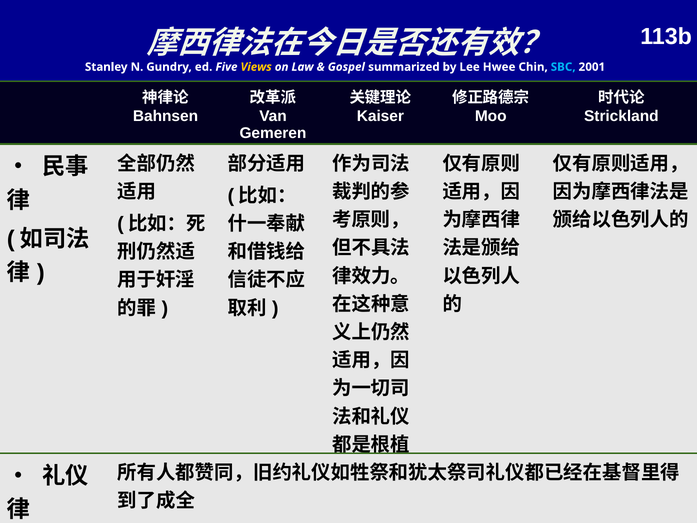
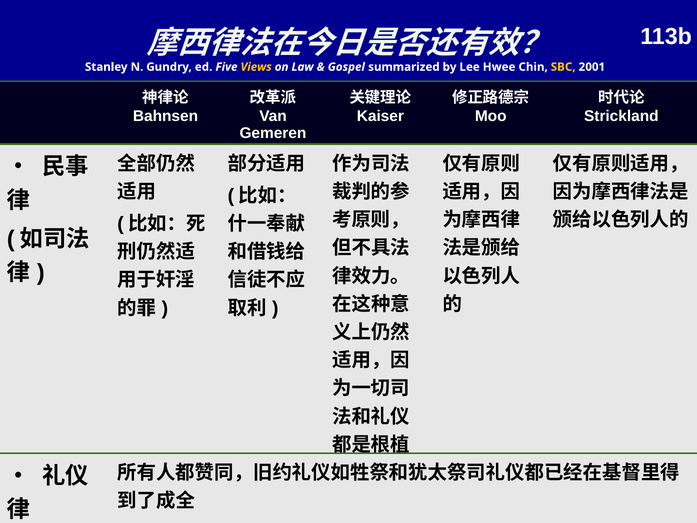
SBC colour: light blue -> yellow
